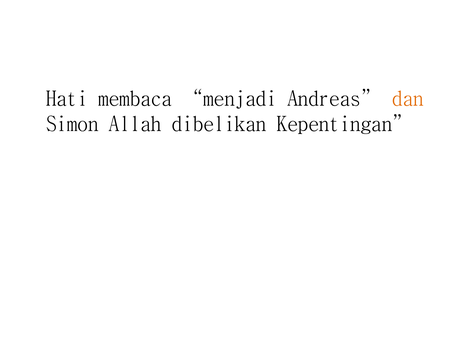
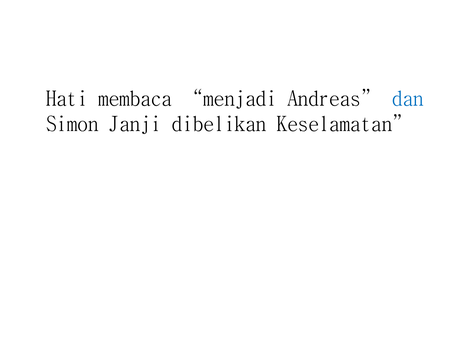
dan colour: orange -> blue
Allah: Allah -> Janji
Kepentingan: Kepentingan -> Keselamatan
